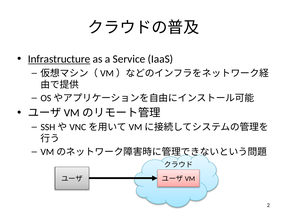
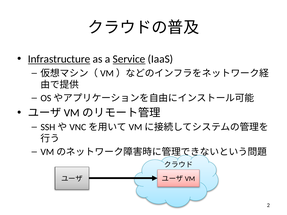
Service underline: none -> present
